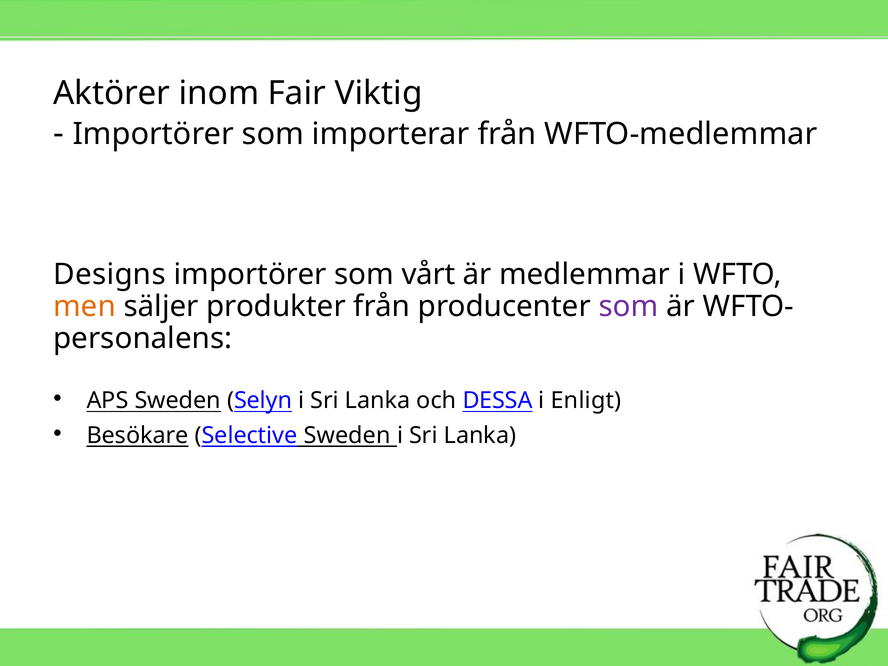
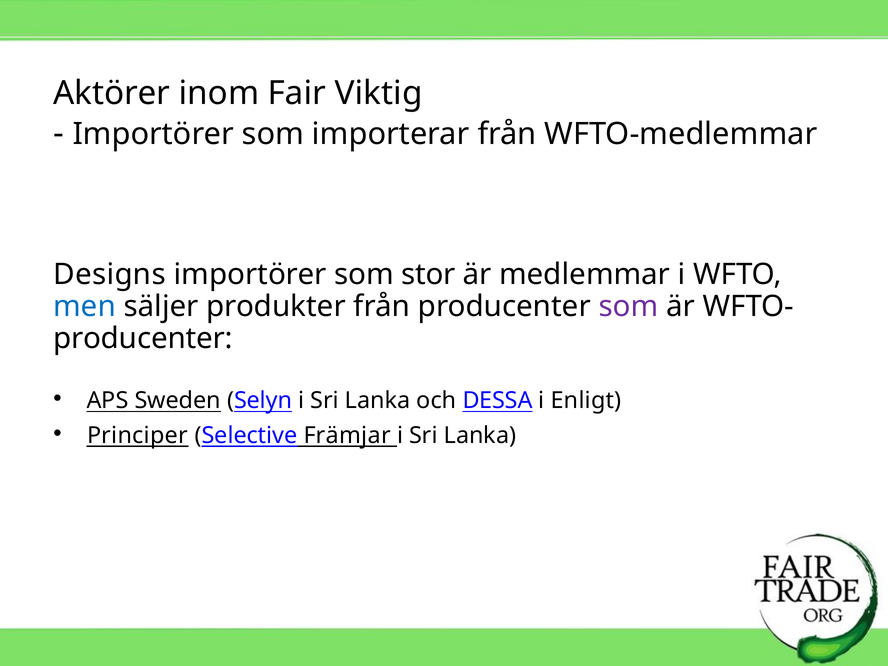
vårt: vårt -> stor
men colour: orange -> blue
personalens at (143, 339): personalens -> producenter
Besökare: Besökare -> Principer
Selective Sweden: Sweden -> Främjar
